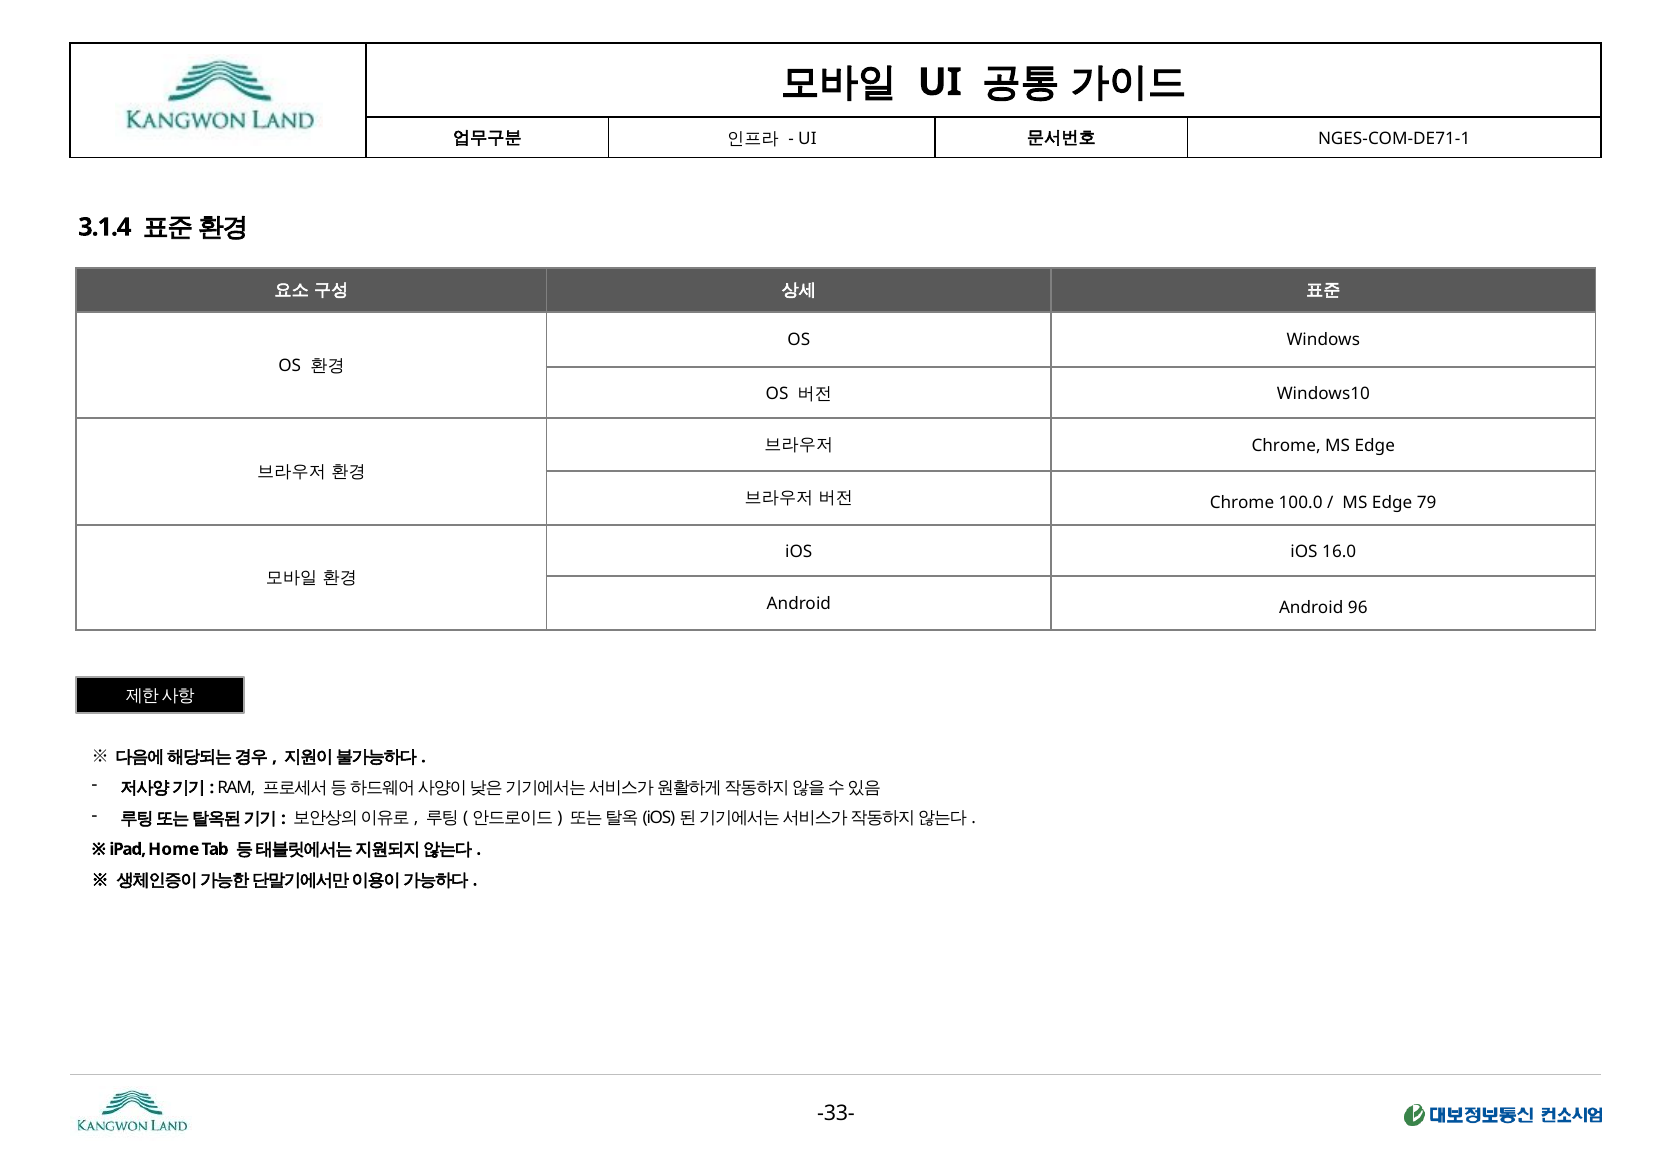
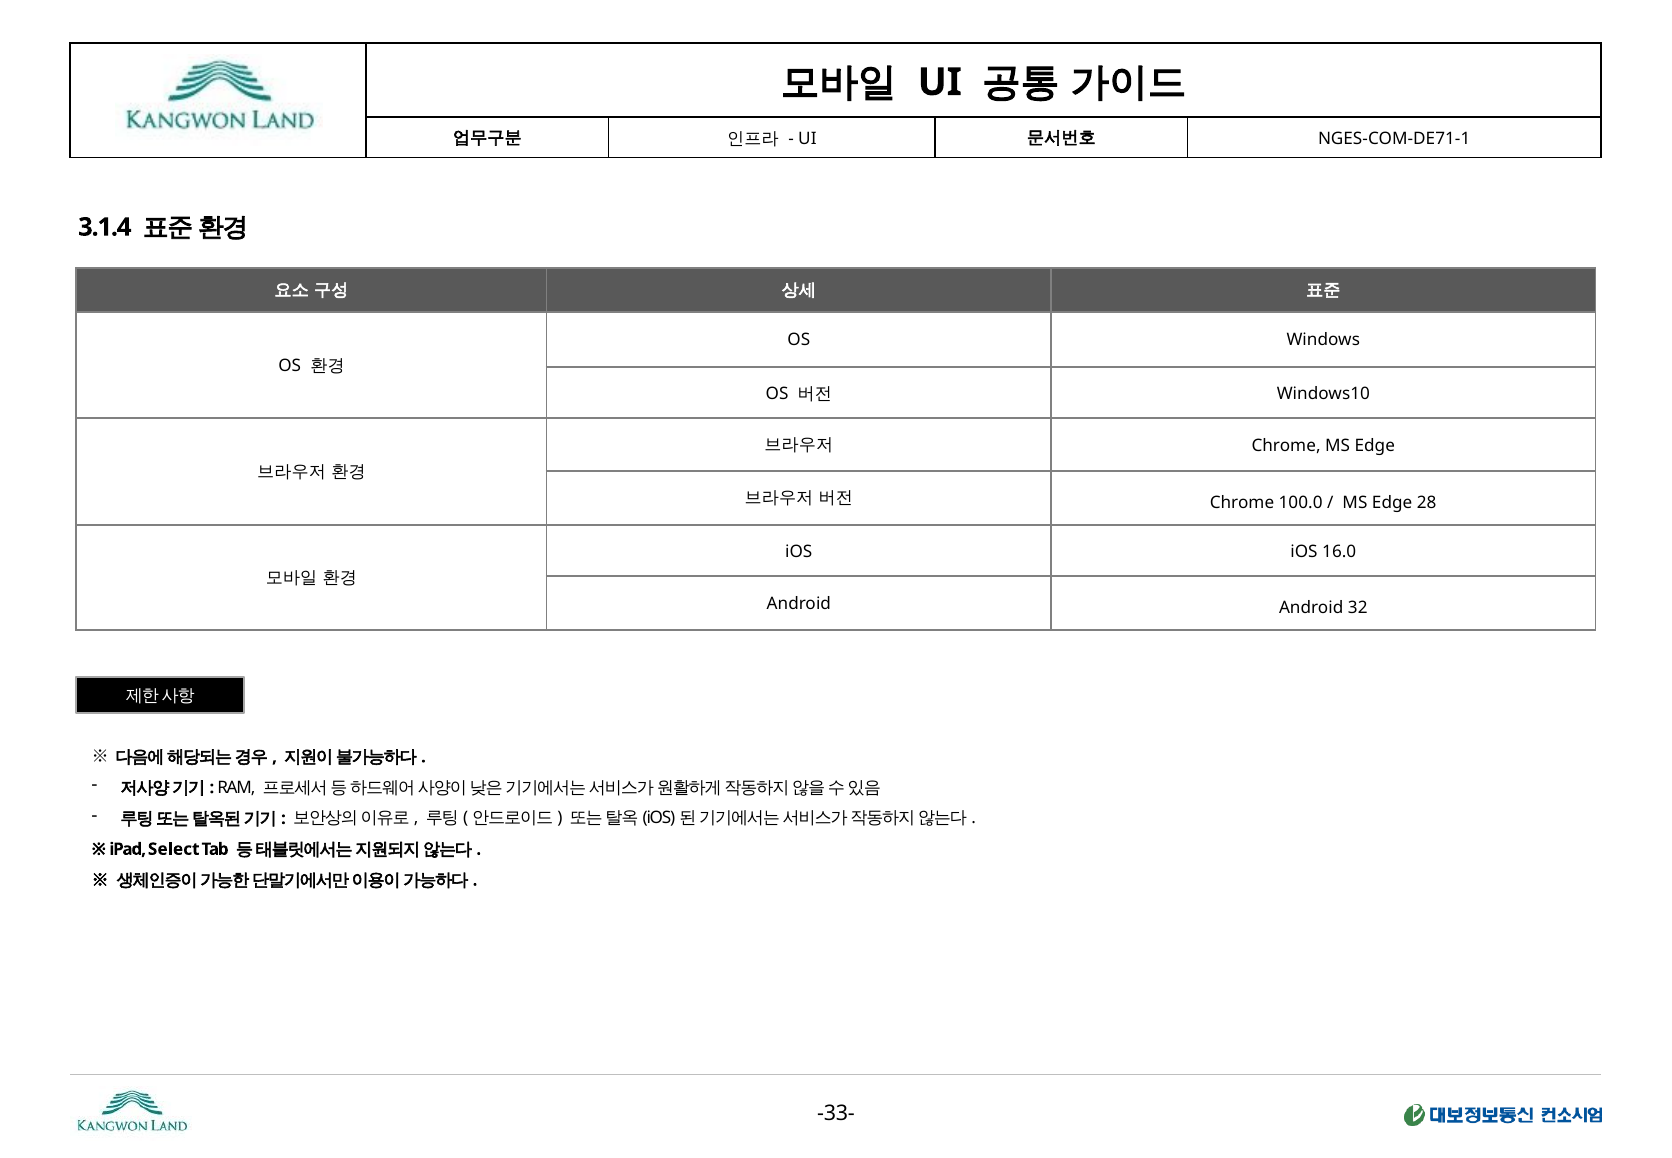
79: 79 -> 28
96: 96 -> 32
Home: Home -> Select
